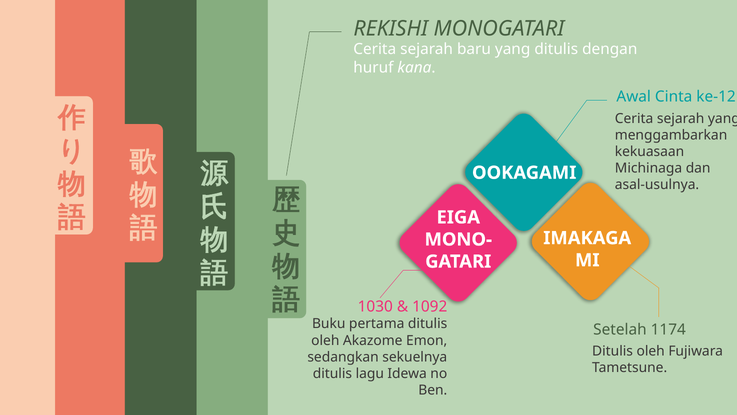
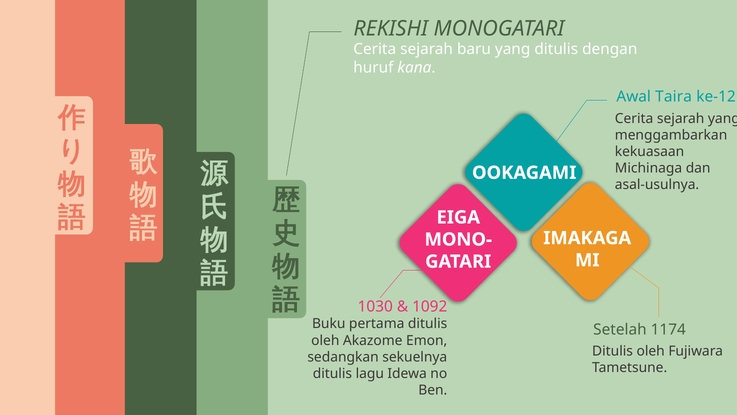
Cinta: Cinta -> Taira
